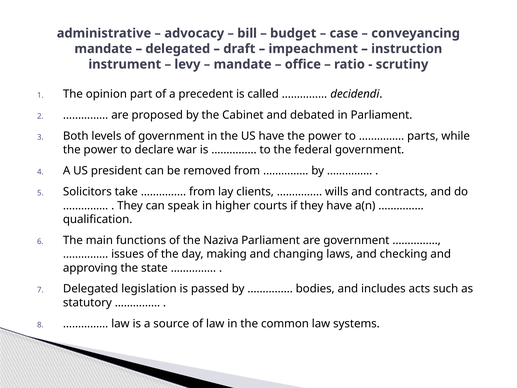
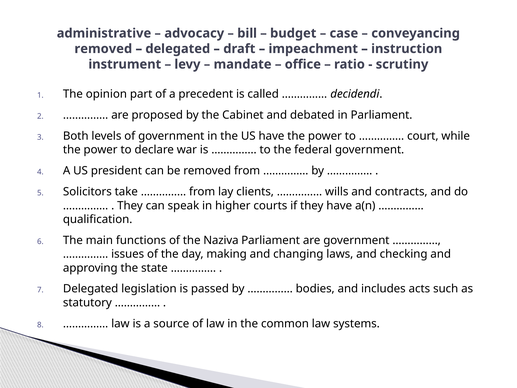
mandate at (103, 49): mandate -> removed
parts: parts -> court
